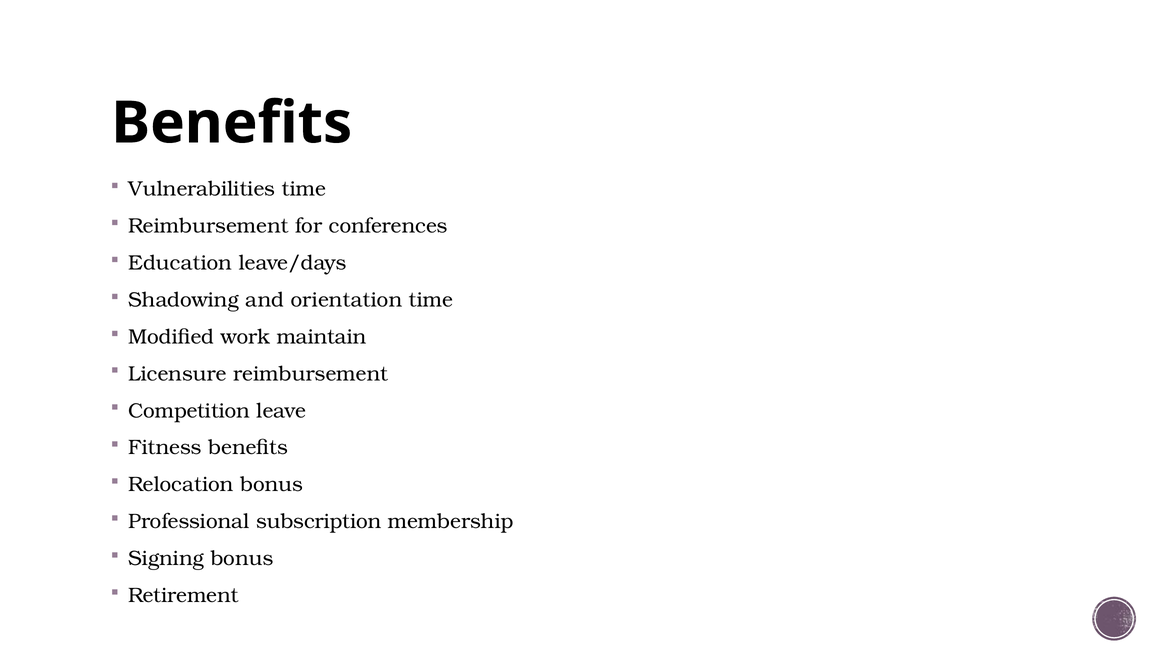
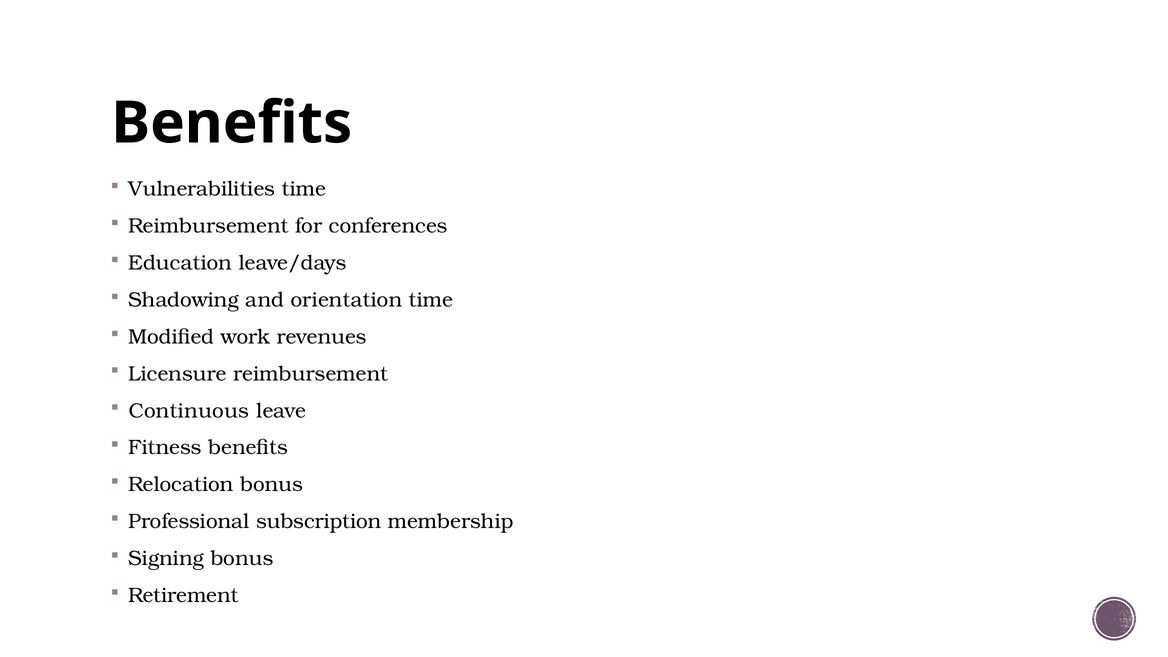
maintain: maintain -> revenues
Competition: Competition -> Continuous
